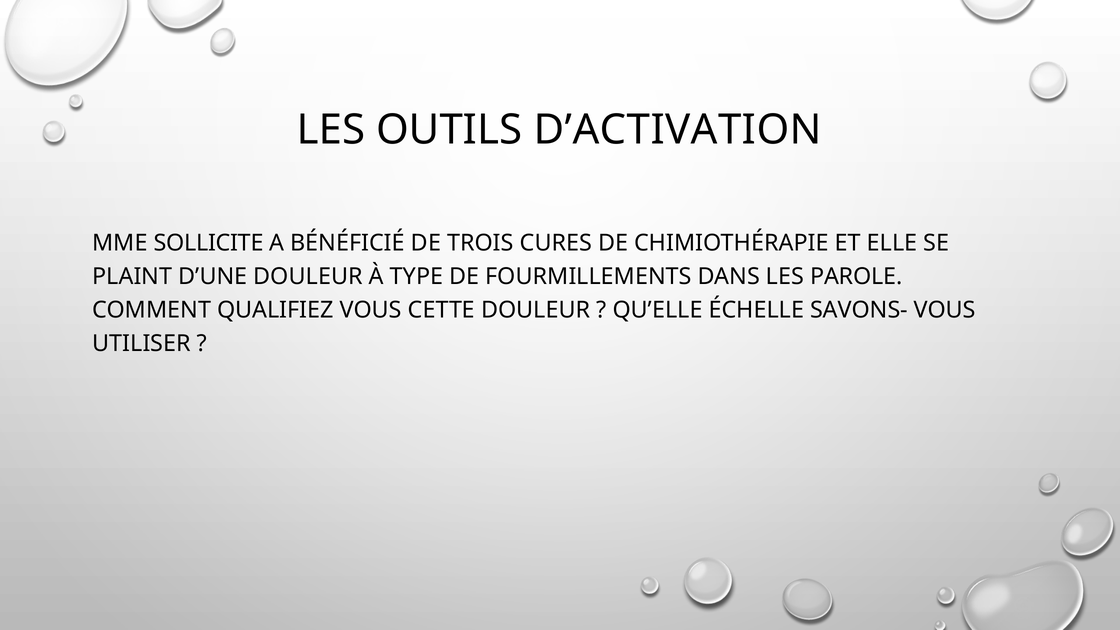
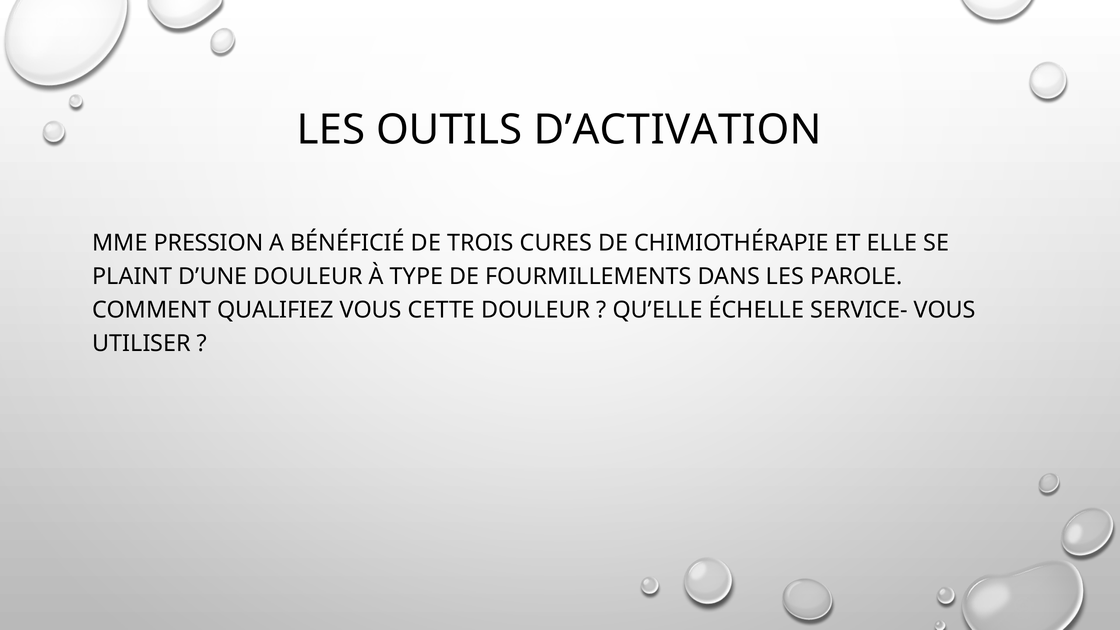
SOLLICITE: SOLLICITE -> PRESSION
SAVONS-: SAVONS- -> SERVICE-
